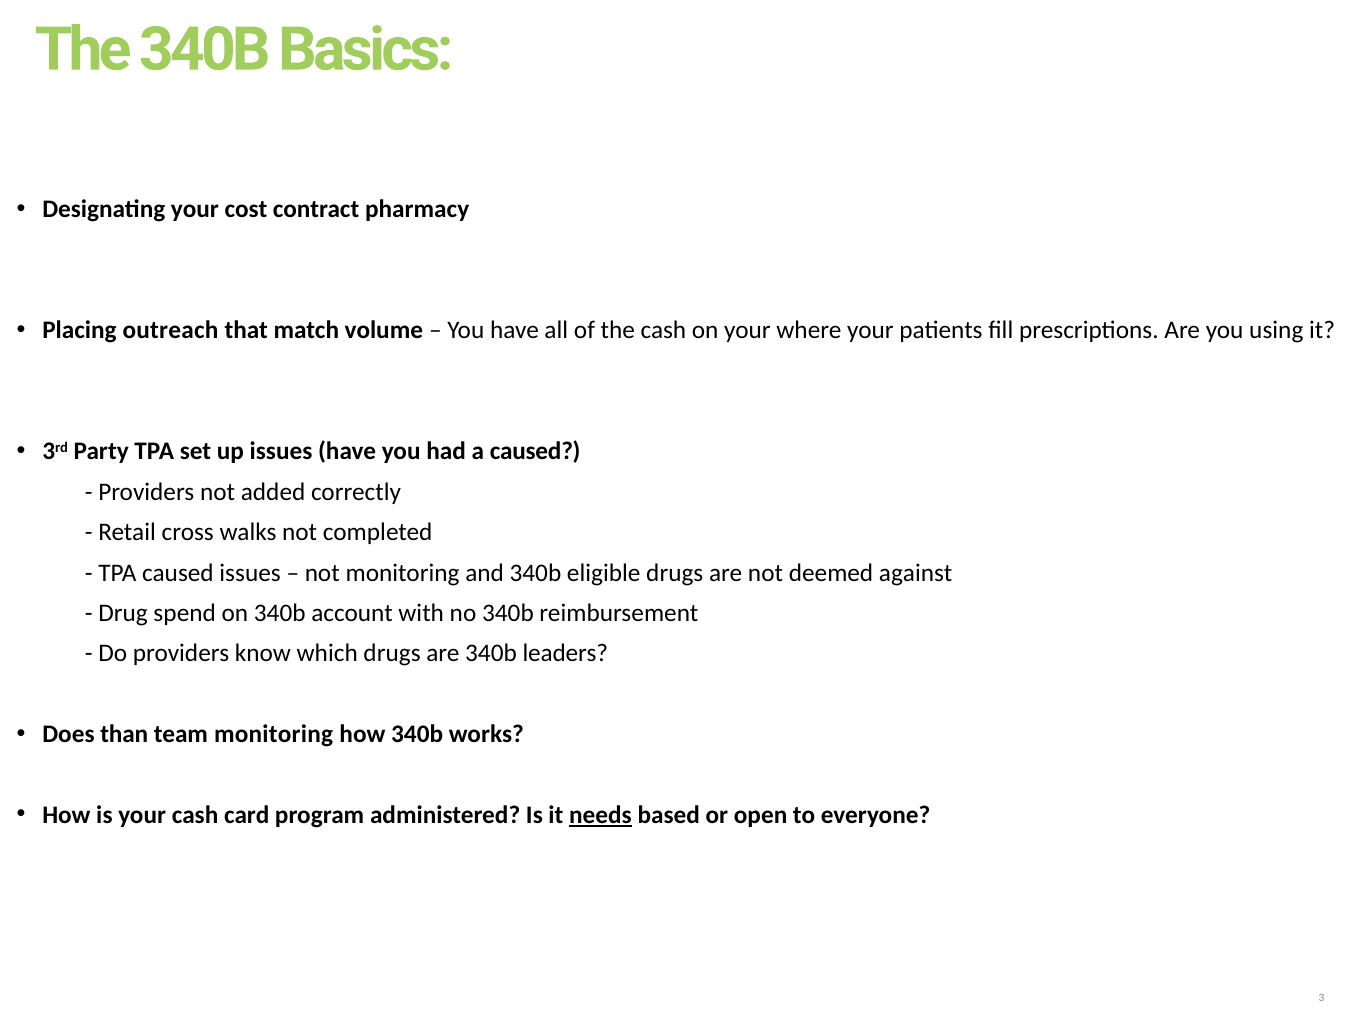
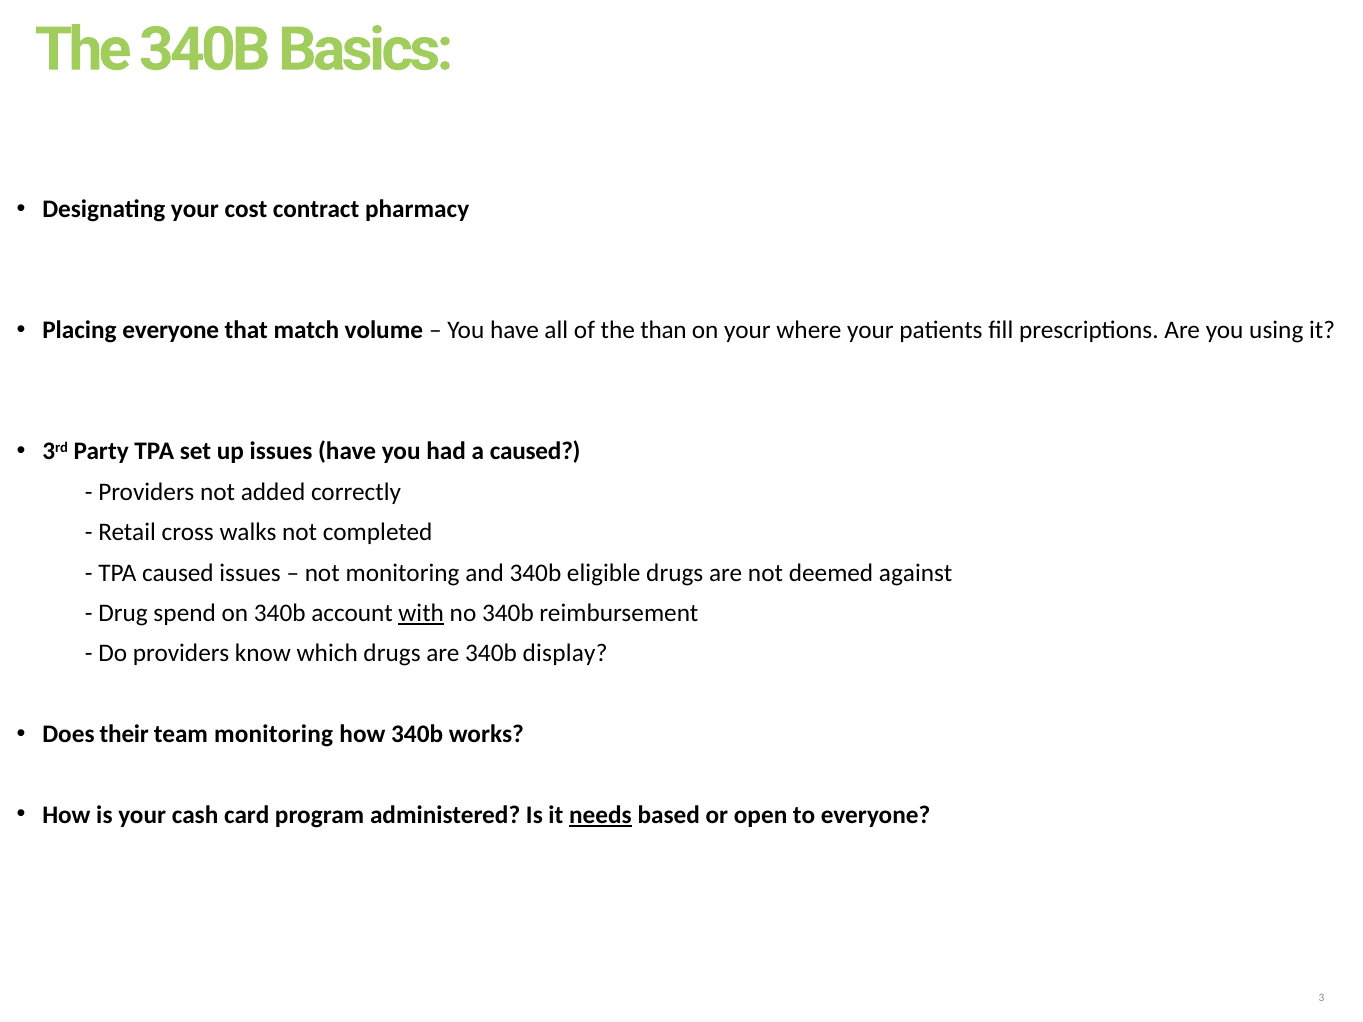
Placing outreach: outreach -> everyone
the cash: cash -> than
with underline: none -> present
leaders: leaders -> display
than: than -> their
